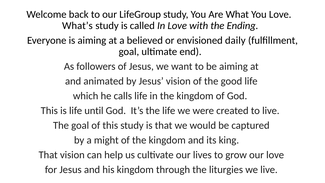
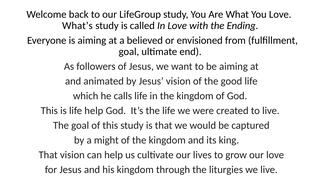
daily: daily -> from
life until: until -> help
